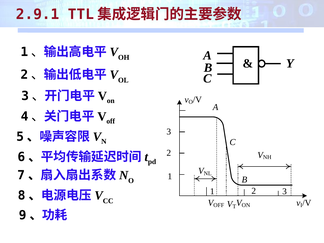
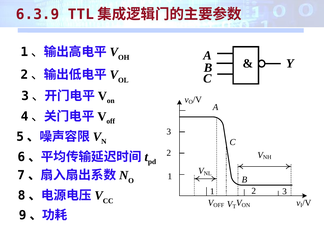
2.9.1: 2.9.1 -> 6.3.9
